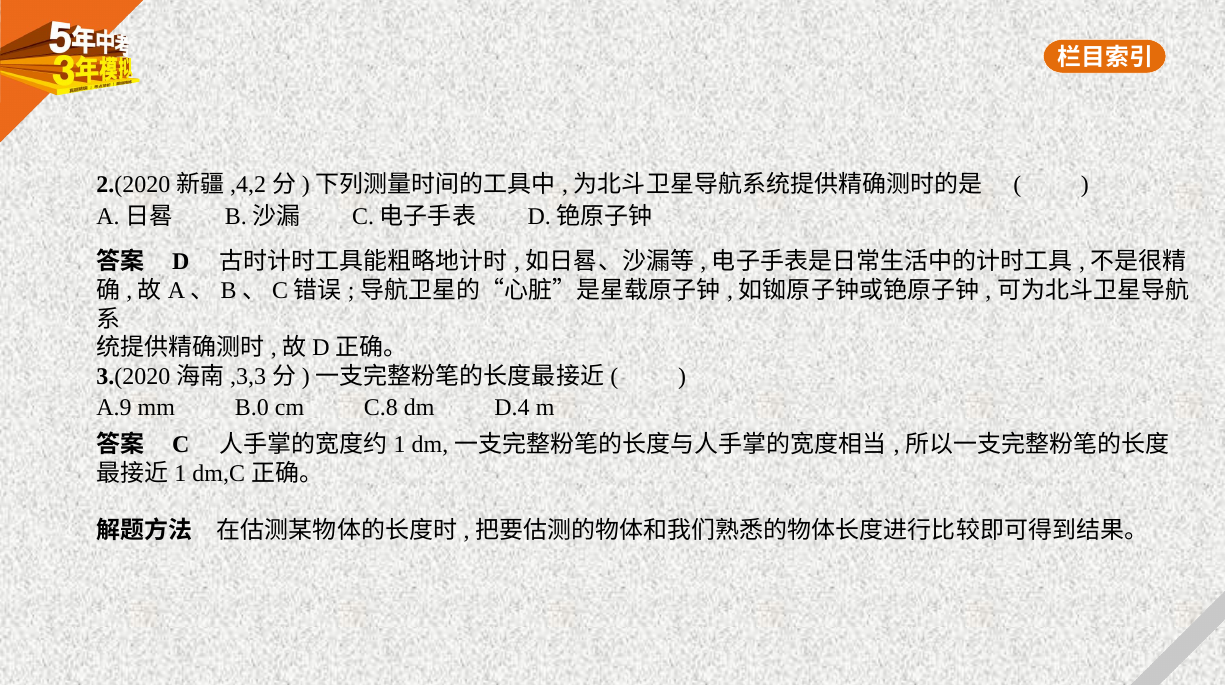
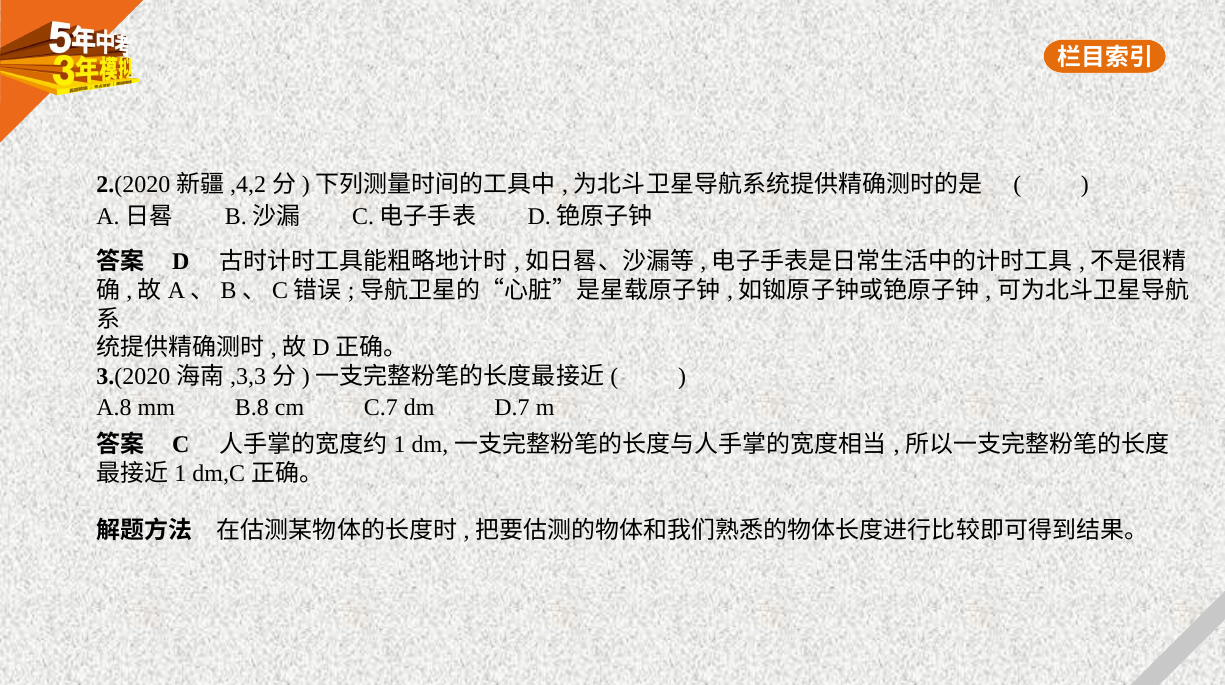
A.9: A.9 -> A.8
B.0: B.0 -> B.8
C.8: C.8 -> C.7
D.4: D.4 -> D.7
